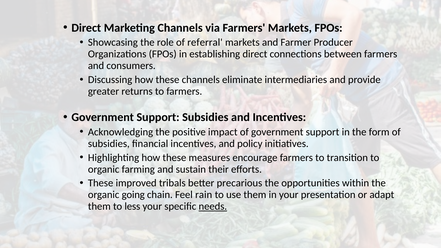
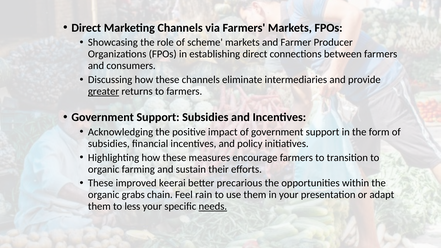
referral: referral -> scheme
greater underline: none -> present
tribals: tribals -> keerai
going: going -> grabs
